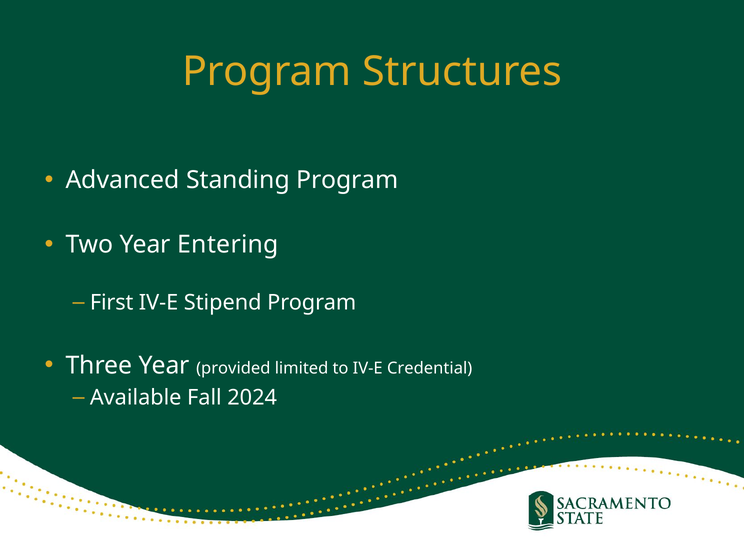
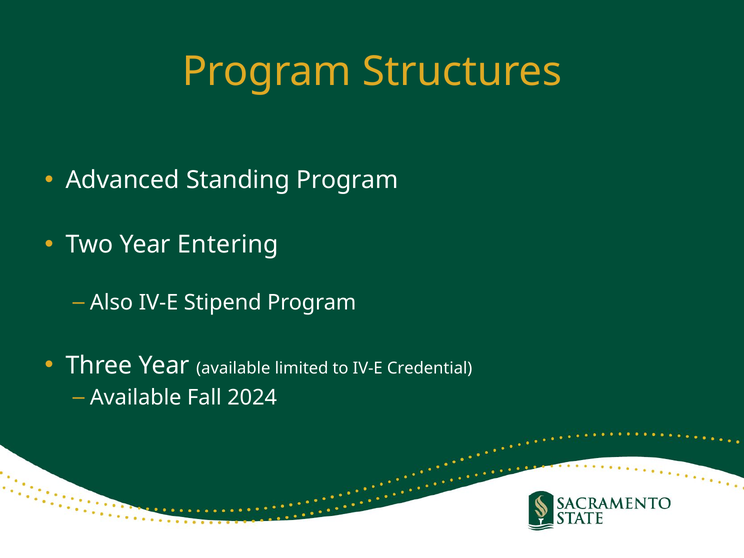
First: First -> Also
Year provided: provided -> available
